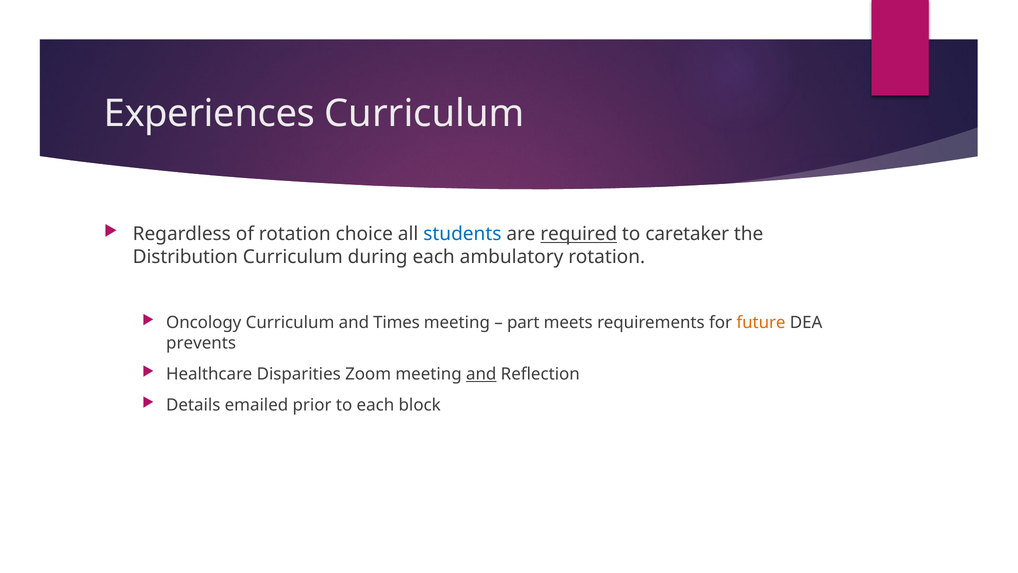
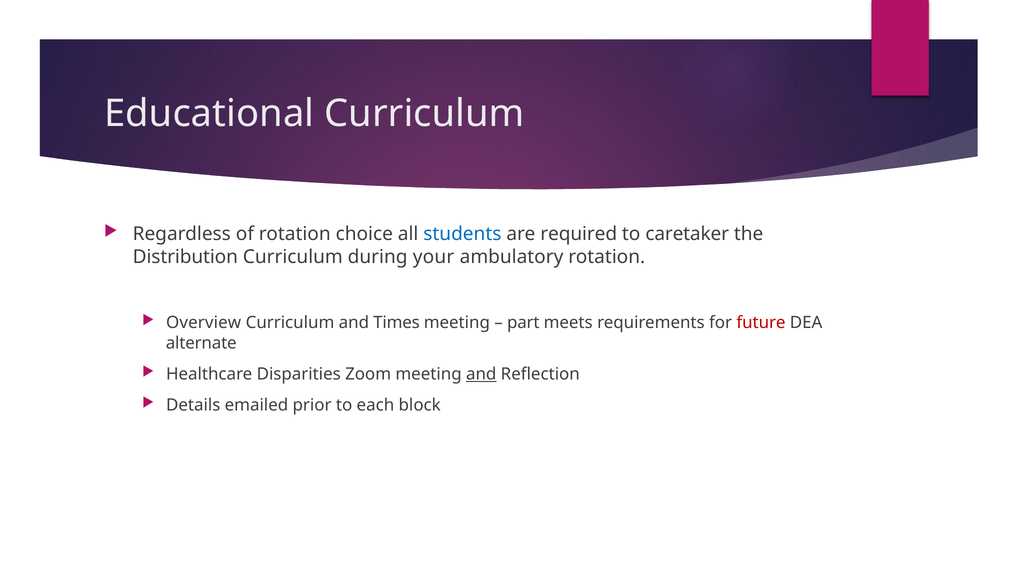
Experiences: Experiences -> Educational
required underline: present -> none
during each: each -> your
Oncology: Oncology -> Overview
future colour: orange -> red
prevents: prevents -> alternate
